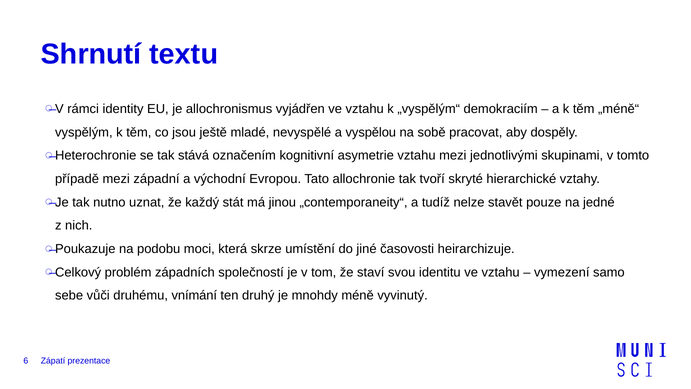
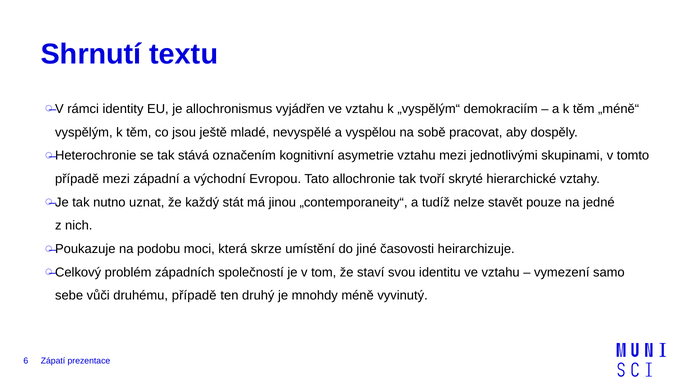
druhému vnímání: vnímání -> případě
